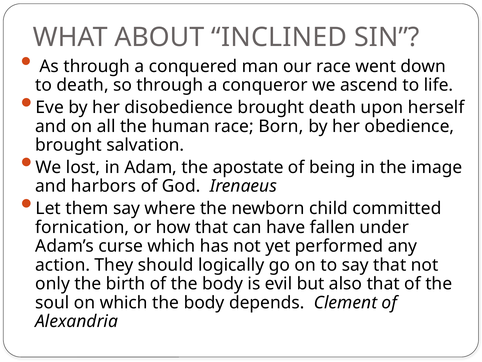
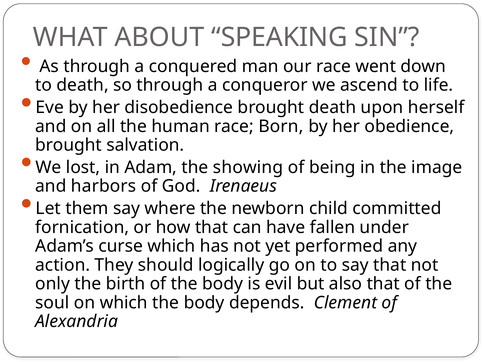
INCLINED: INCLINED -> SPEAKING
apostate: apostate -> showing
